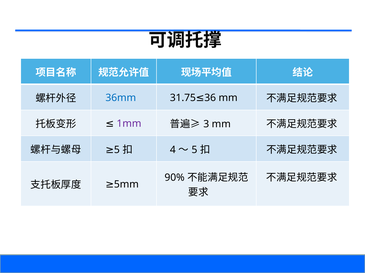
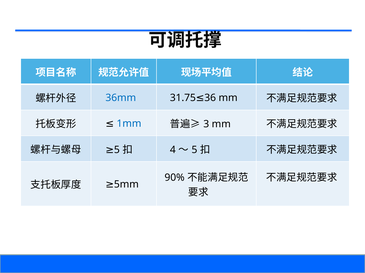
1mm colour: purple -> blue
